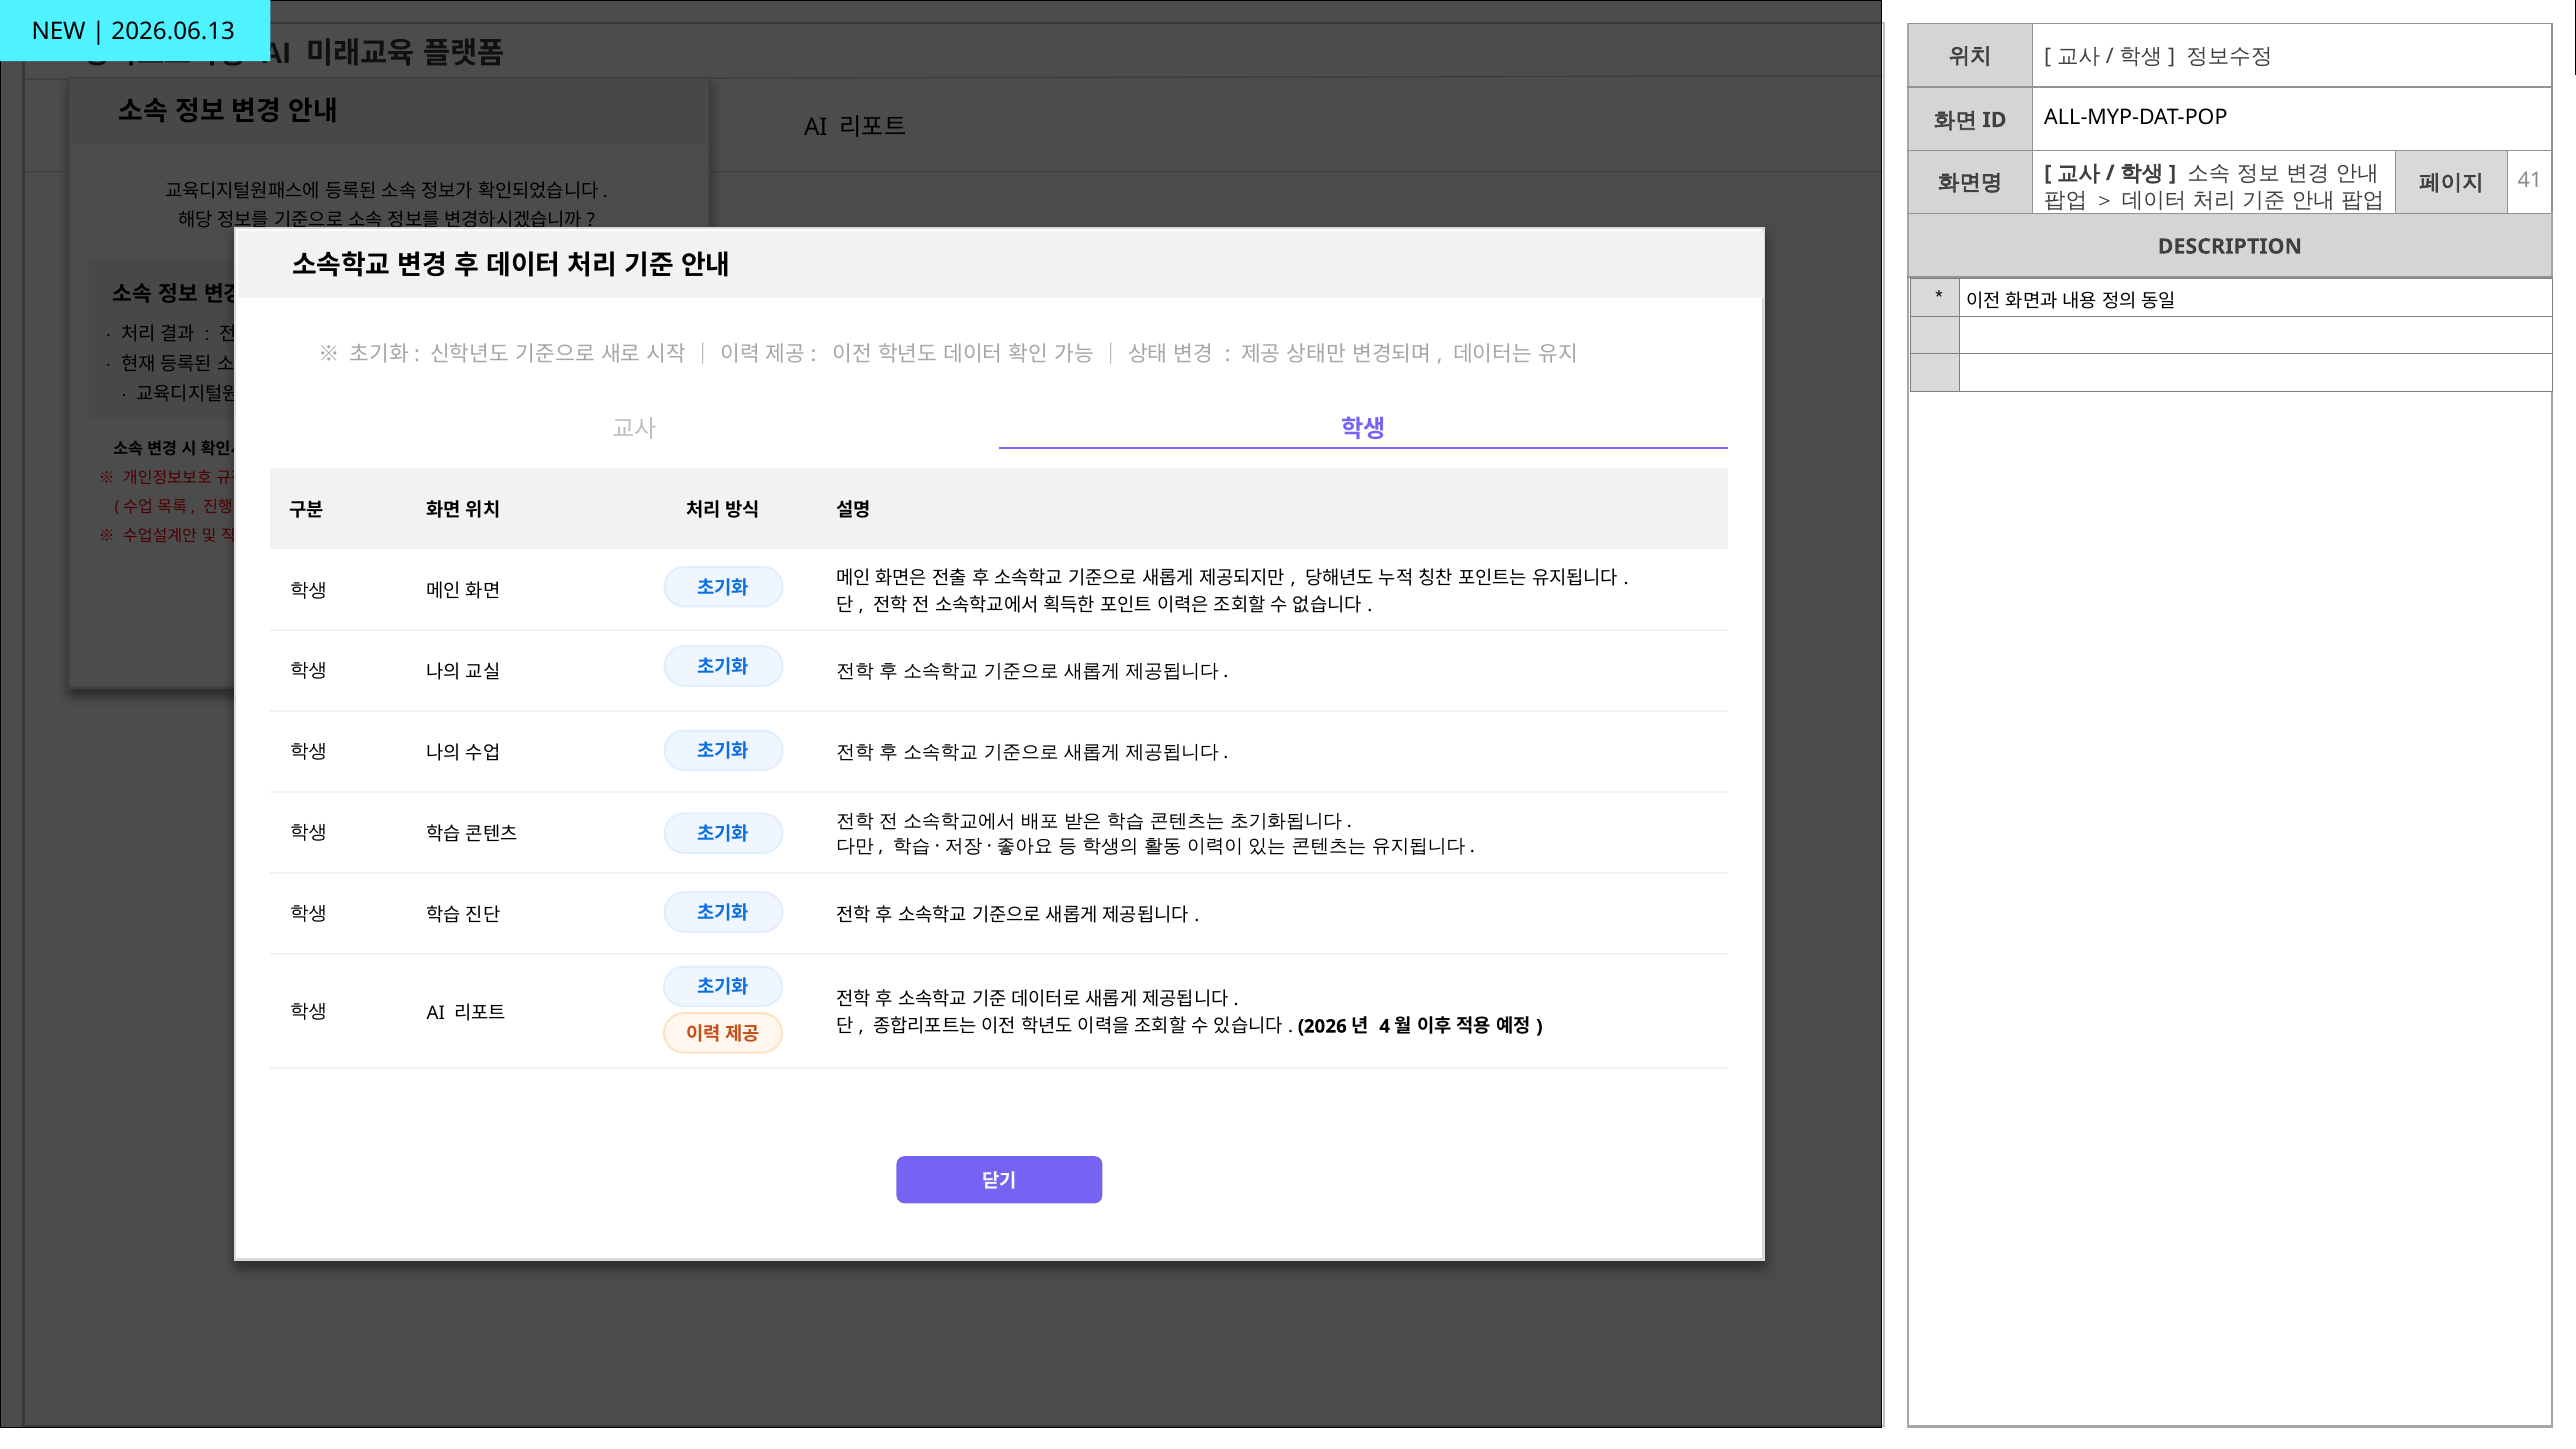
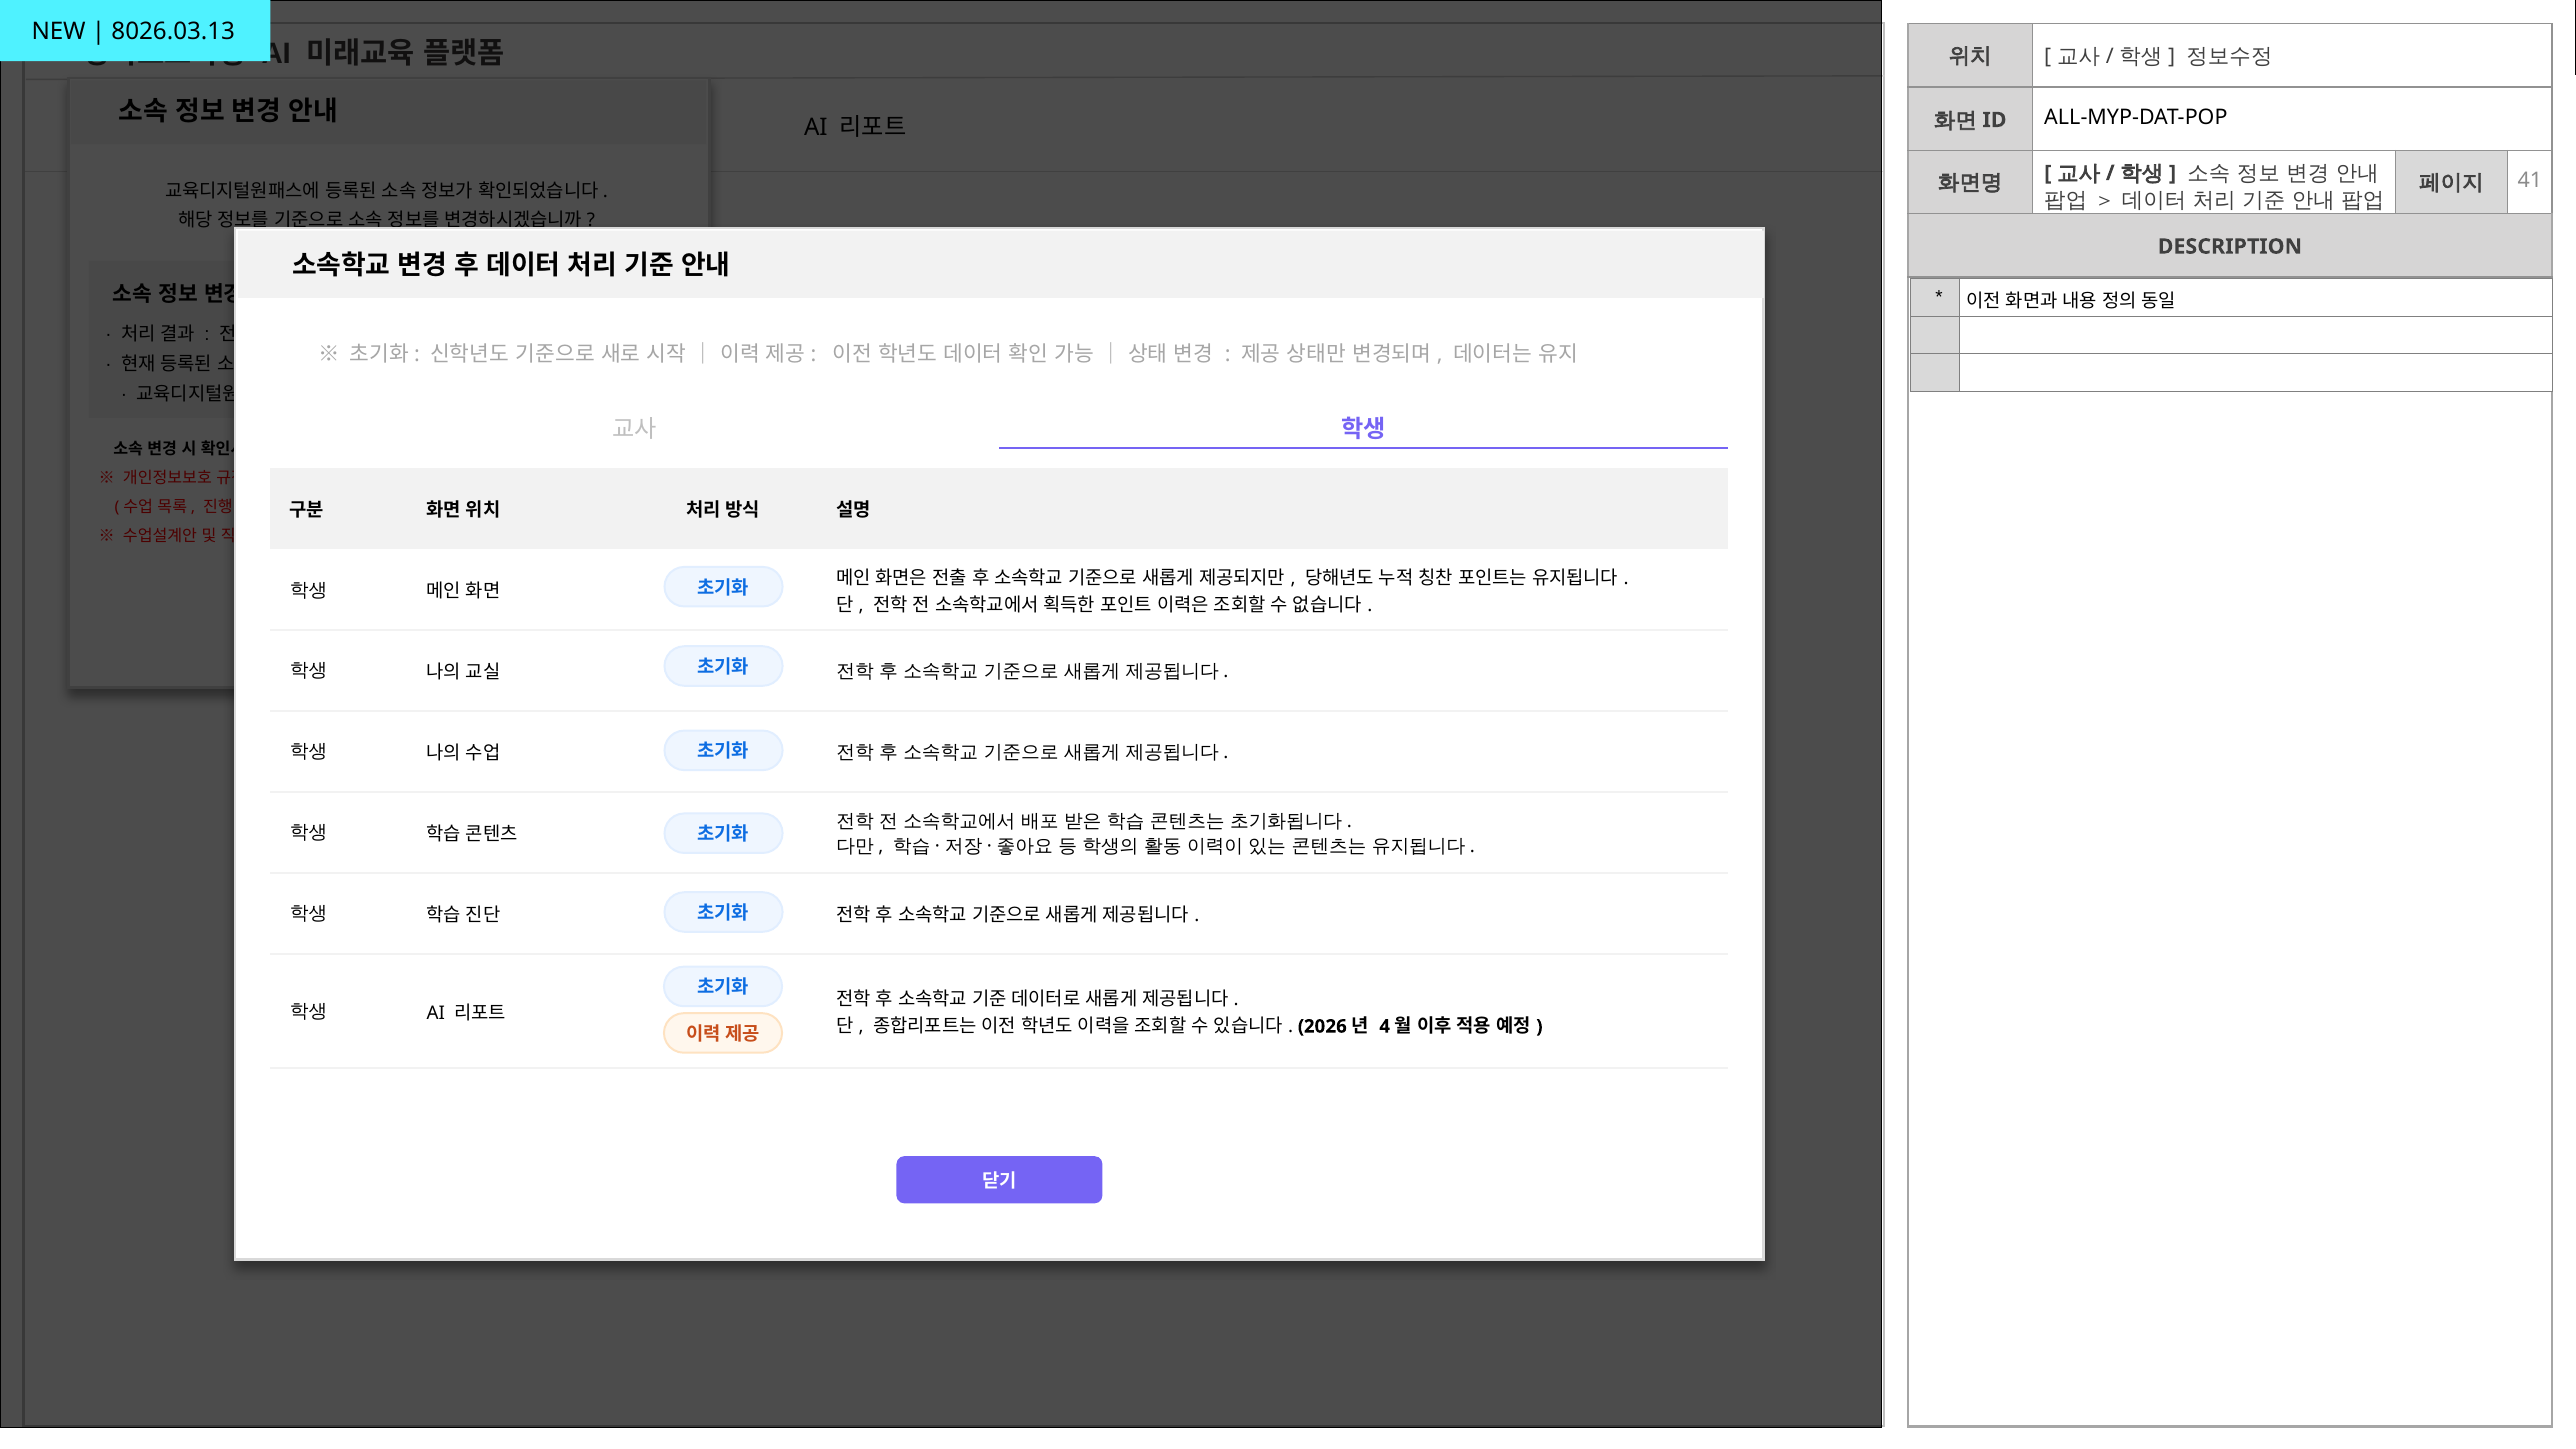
2026.06.13: 2026.06.13 -> 8026.03.13
